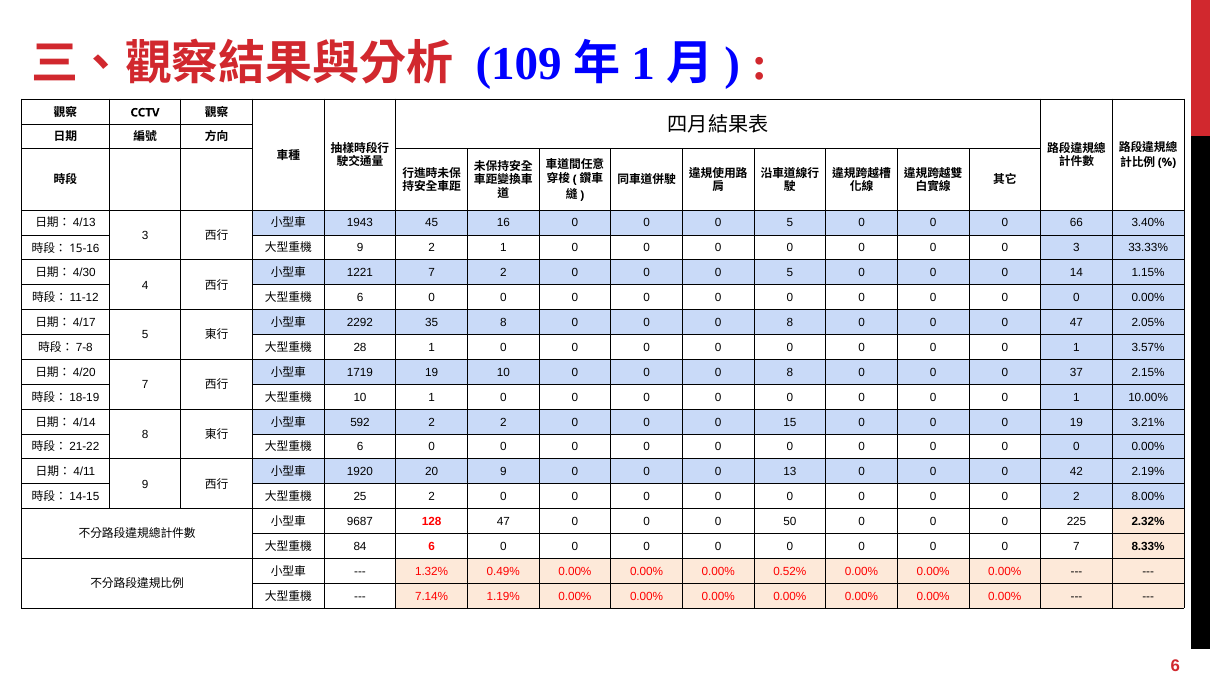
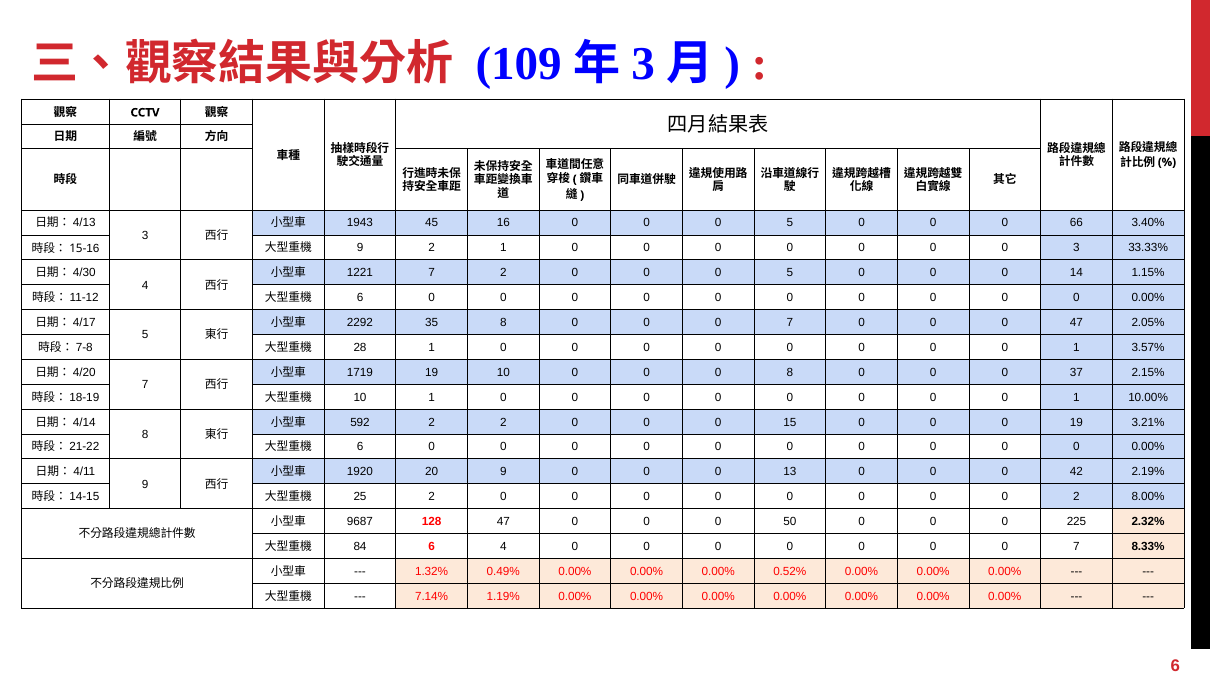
1 at (643, 64): 1 -> 3
8 at (790, 322): 8 -> 7
84 6 0: 0 -> 4
